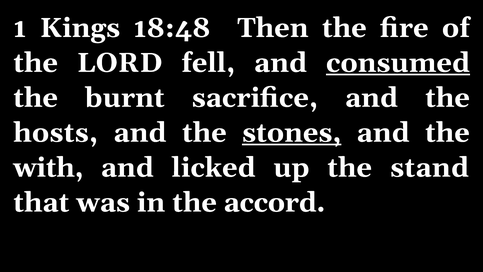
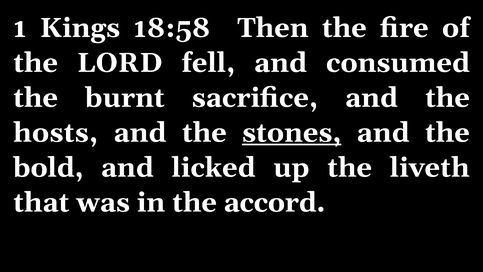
18:48: 18:48 -> 18:58
consumed underline: present -> none
with: with -> bold
stand: stand -> liveth
